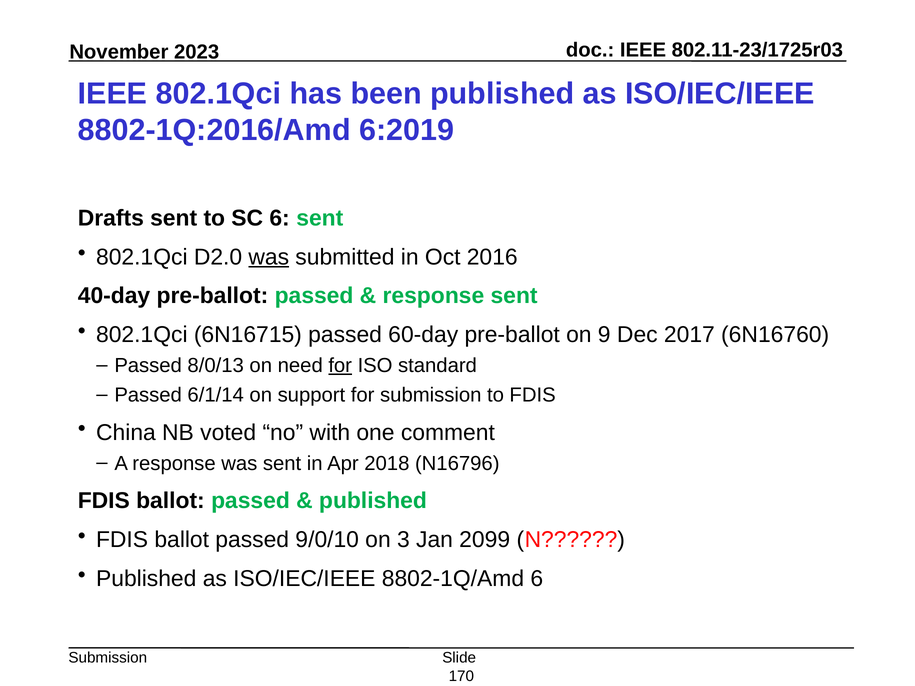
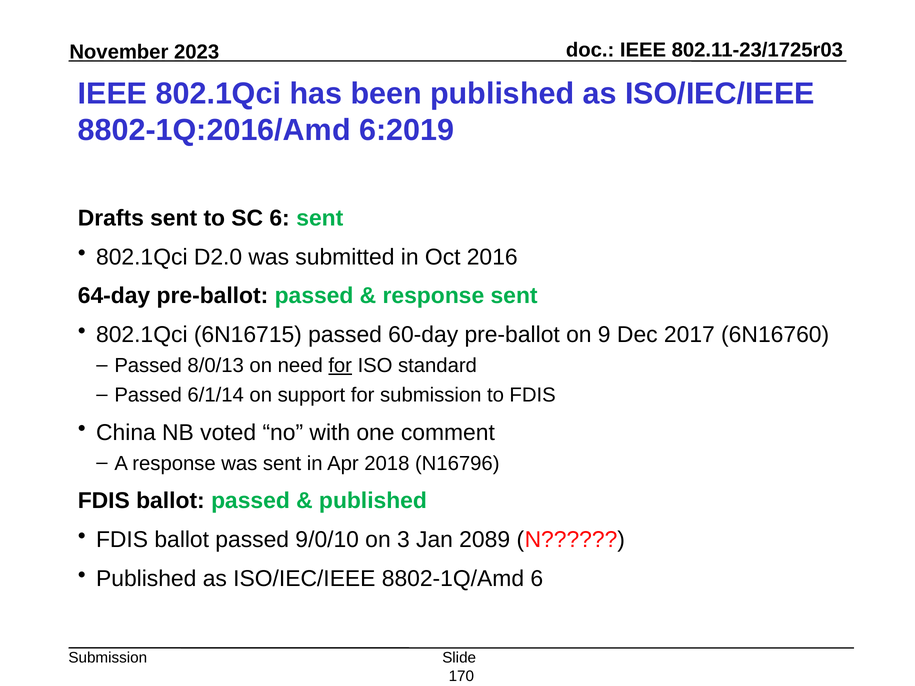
was at (269, 257) underline: present -> none
40-day: 40-day -> 64-day
2099: 2099 -> 2089
